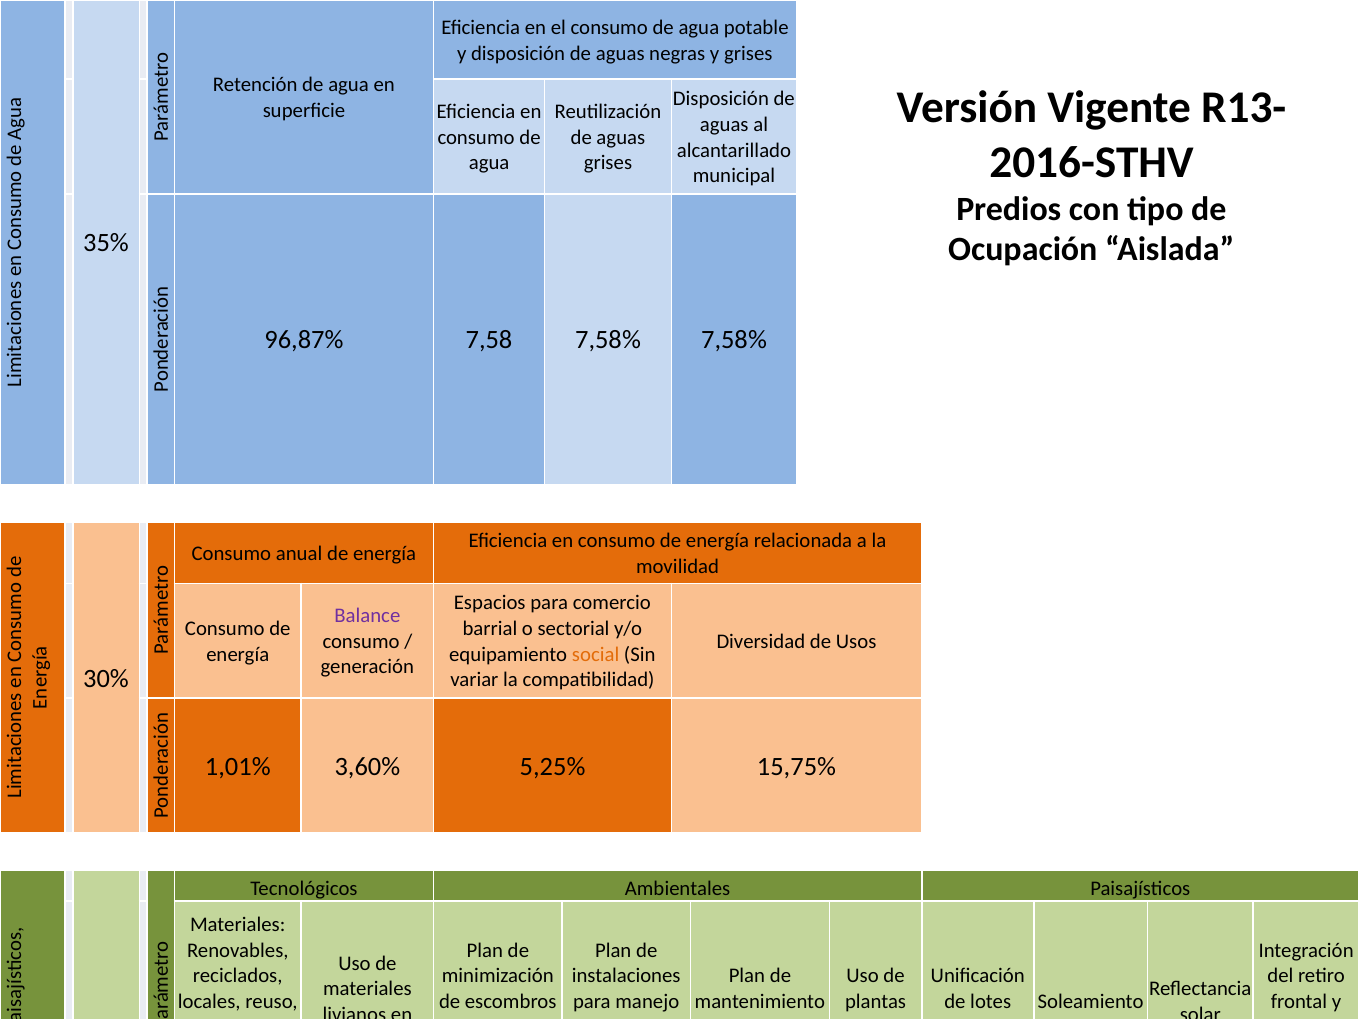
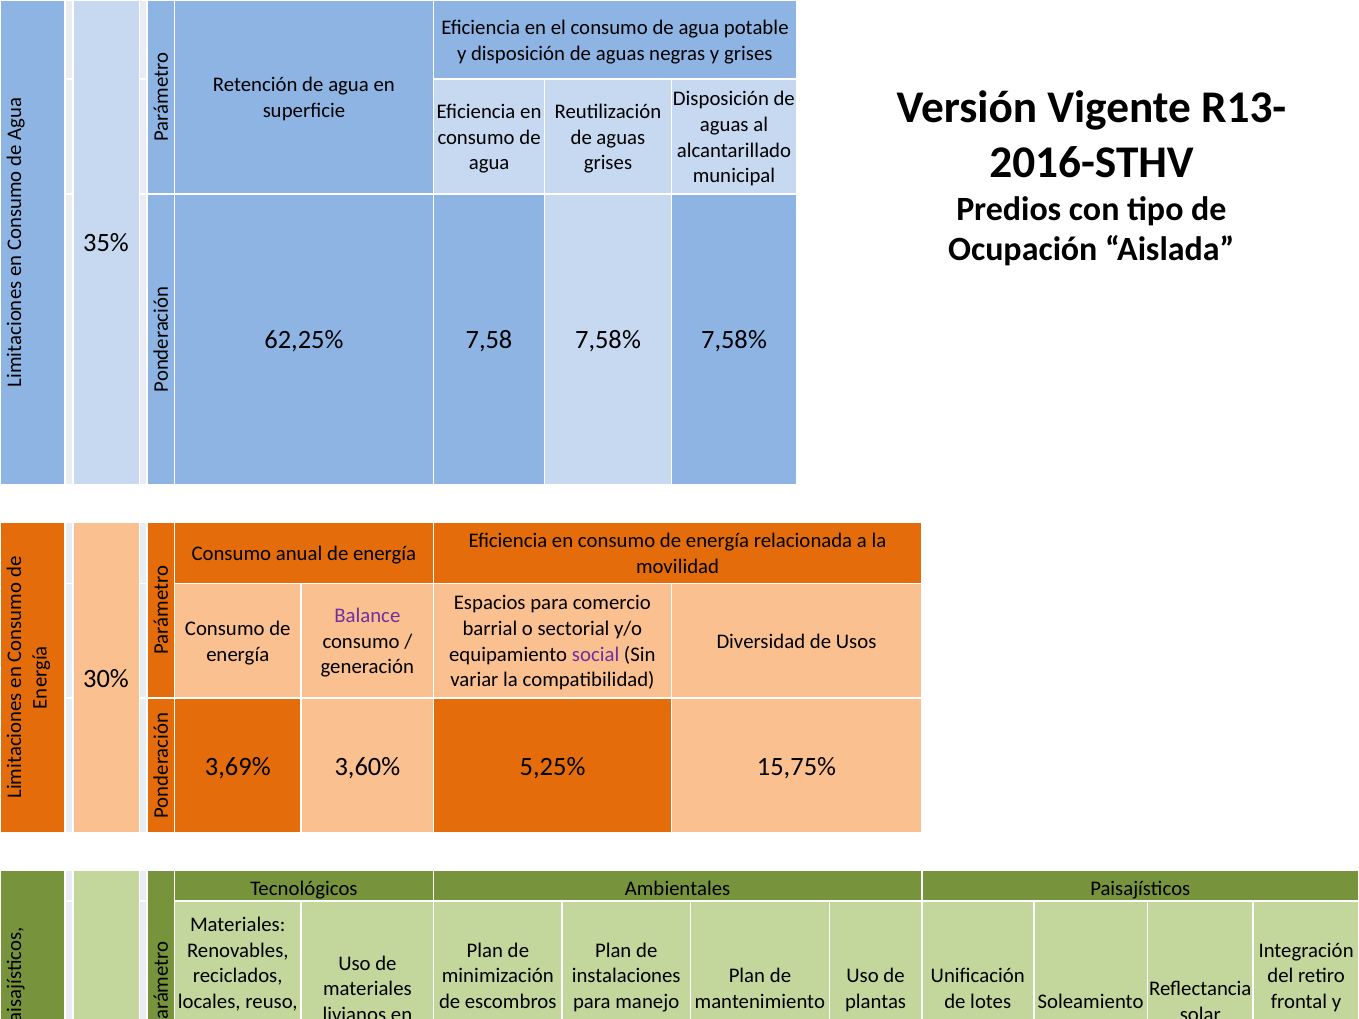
96,87%: 96,87% -> 62,25%
social colour: orange -> purple
1,01%: 1,01% -> 3,69%
